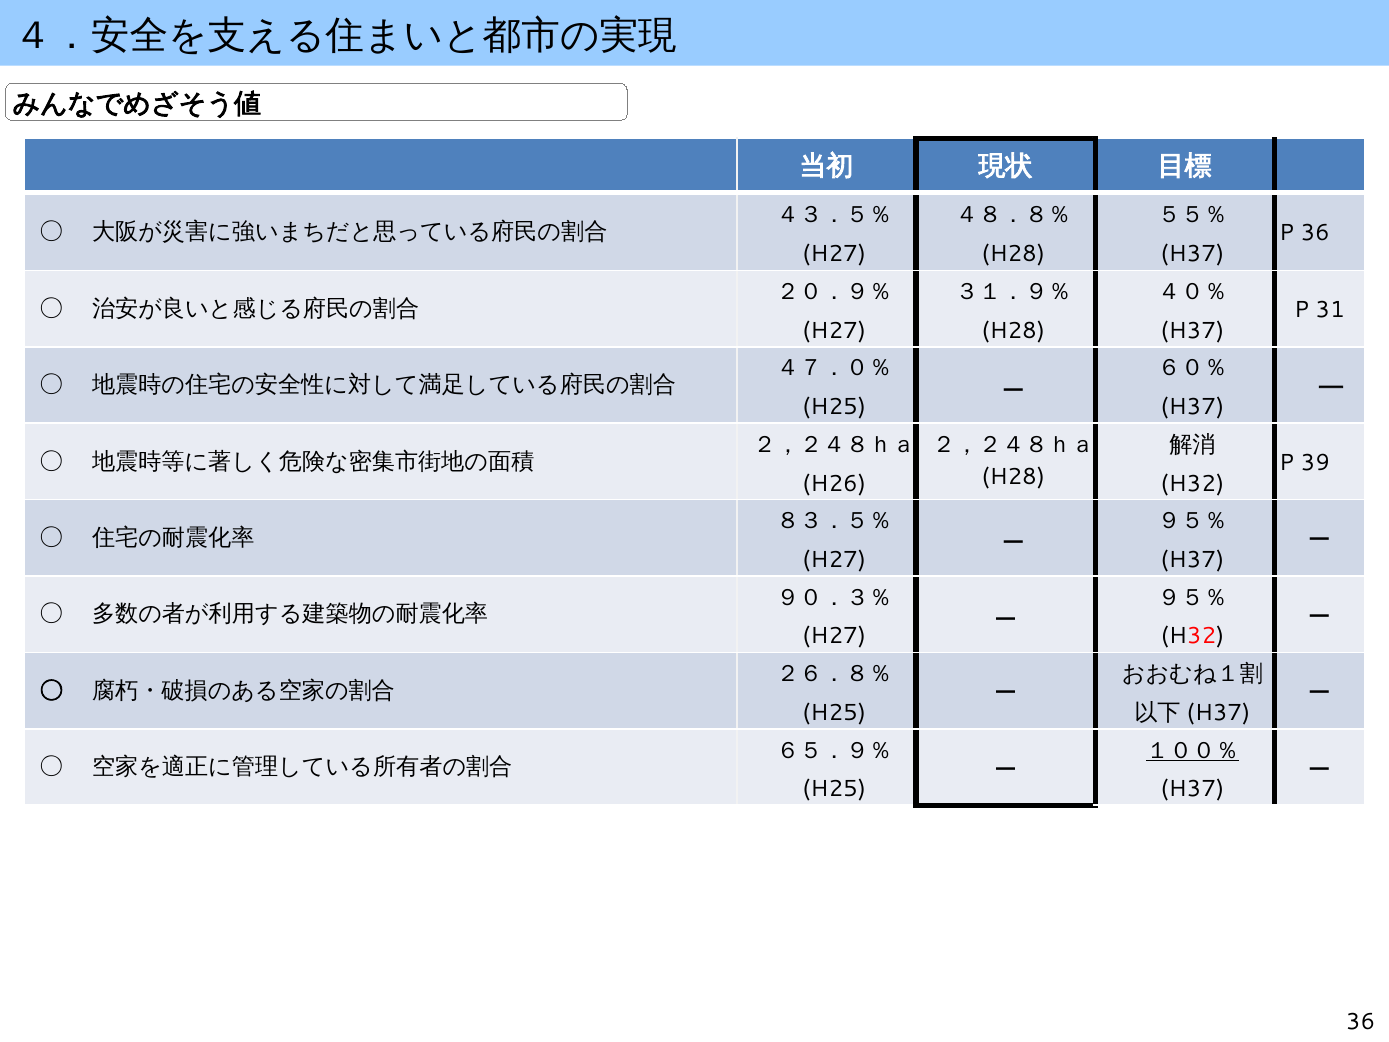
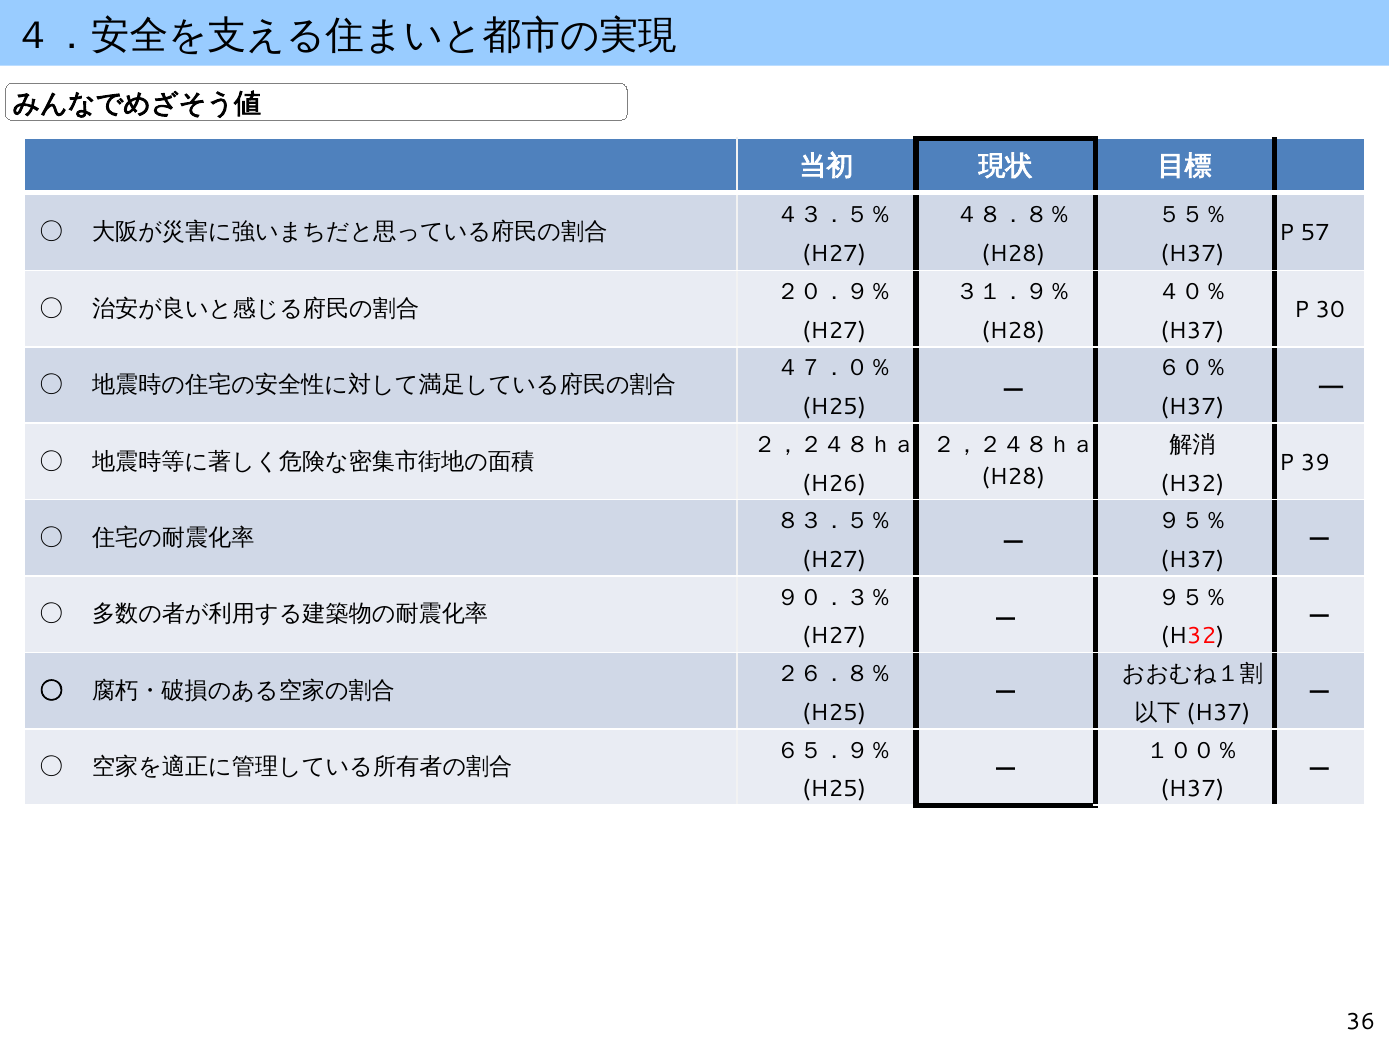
P 36: 36 -> 57
31: 31 -> 30
１００％ underline: present -> none
